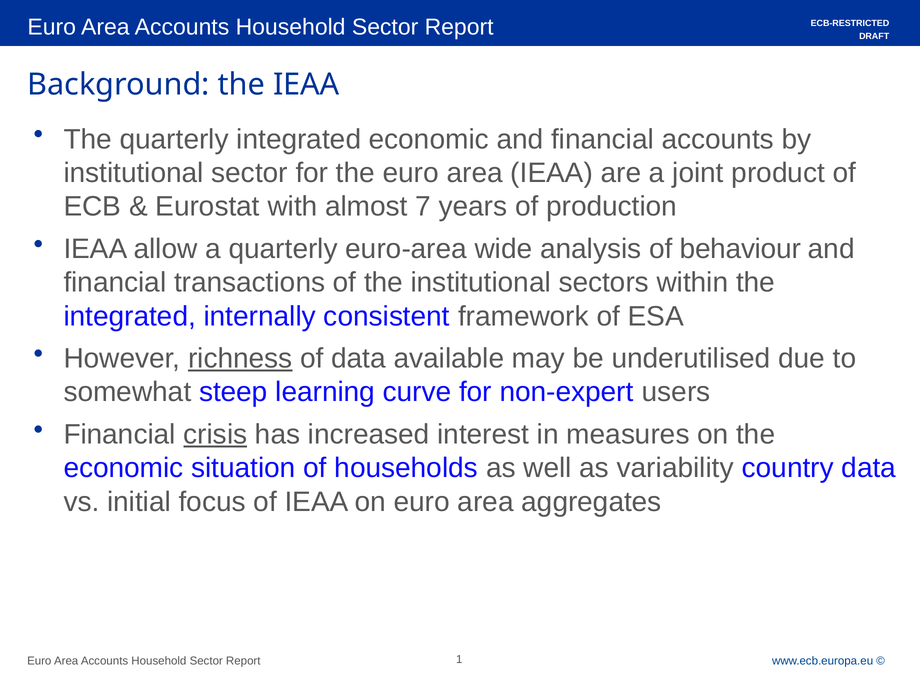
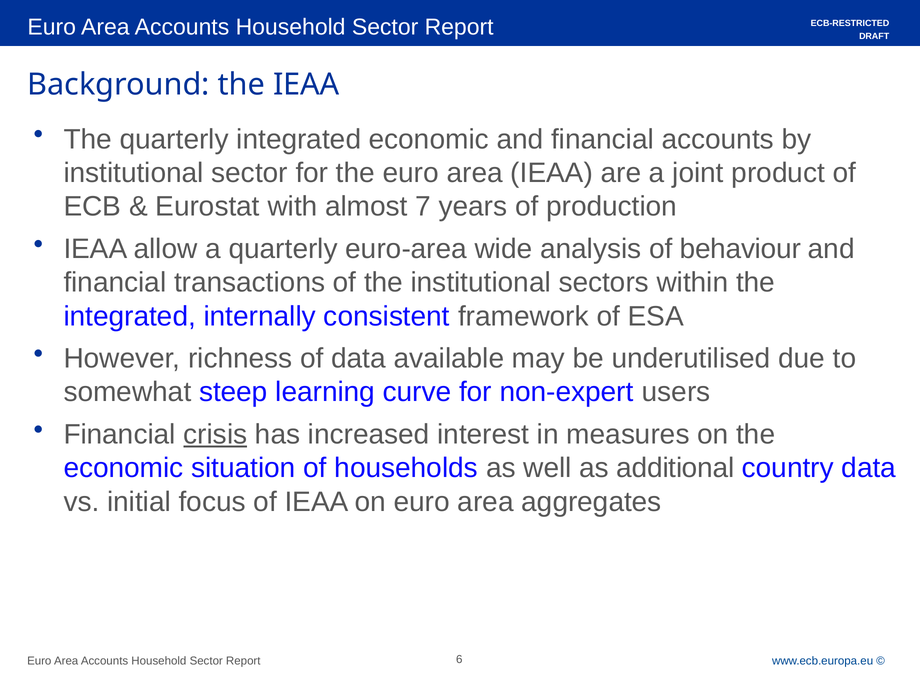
richness underline: present -> none
variability: variability -> additional
1: 1 -> 6
